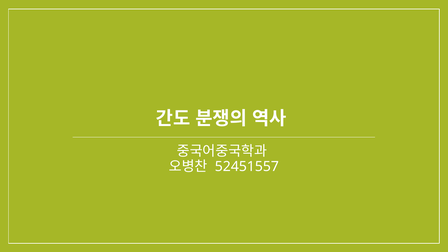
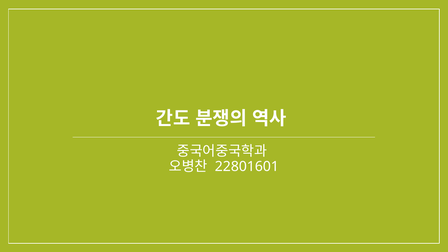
52451557: 52451557 -> 22801601
